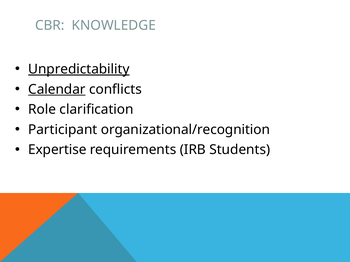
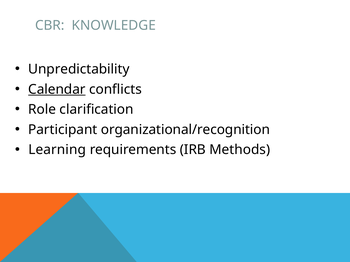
Unpredictability underline: present -> none
Expertise: Expertise -> Learning
Students: Students -> Methods
